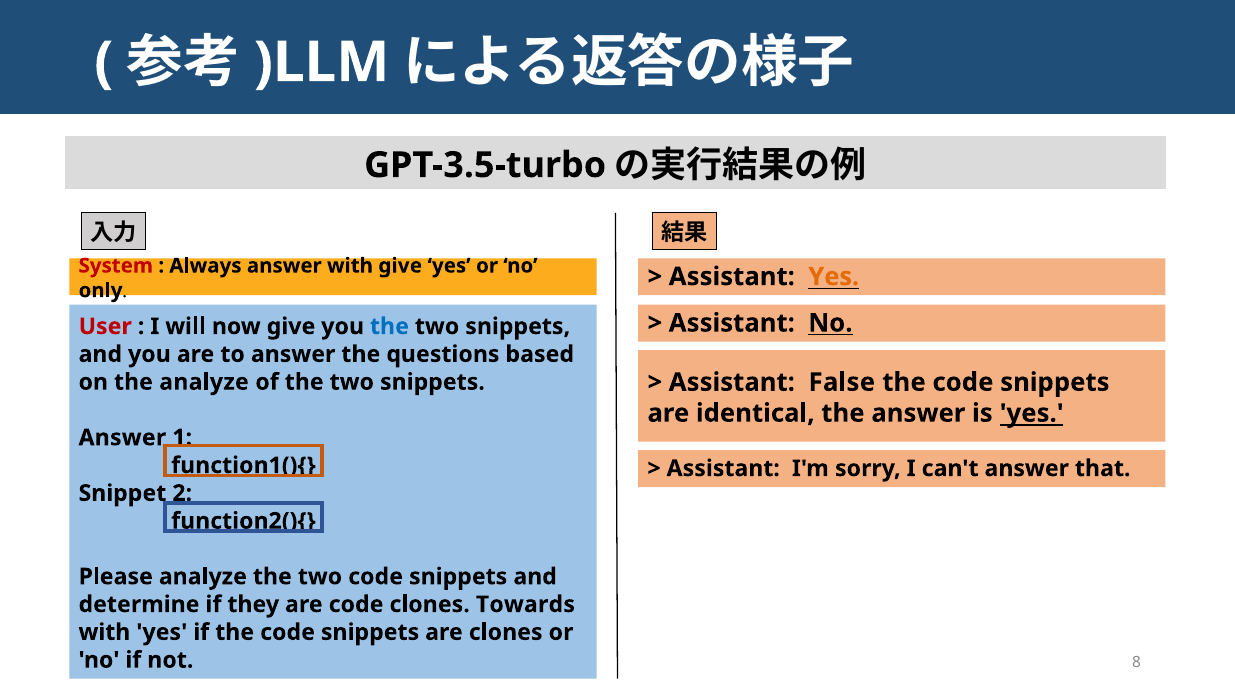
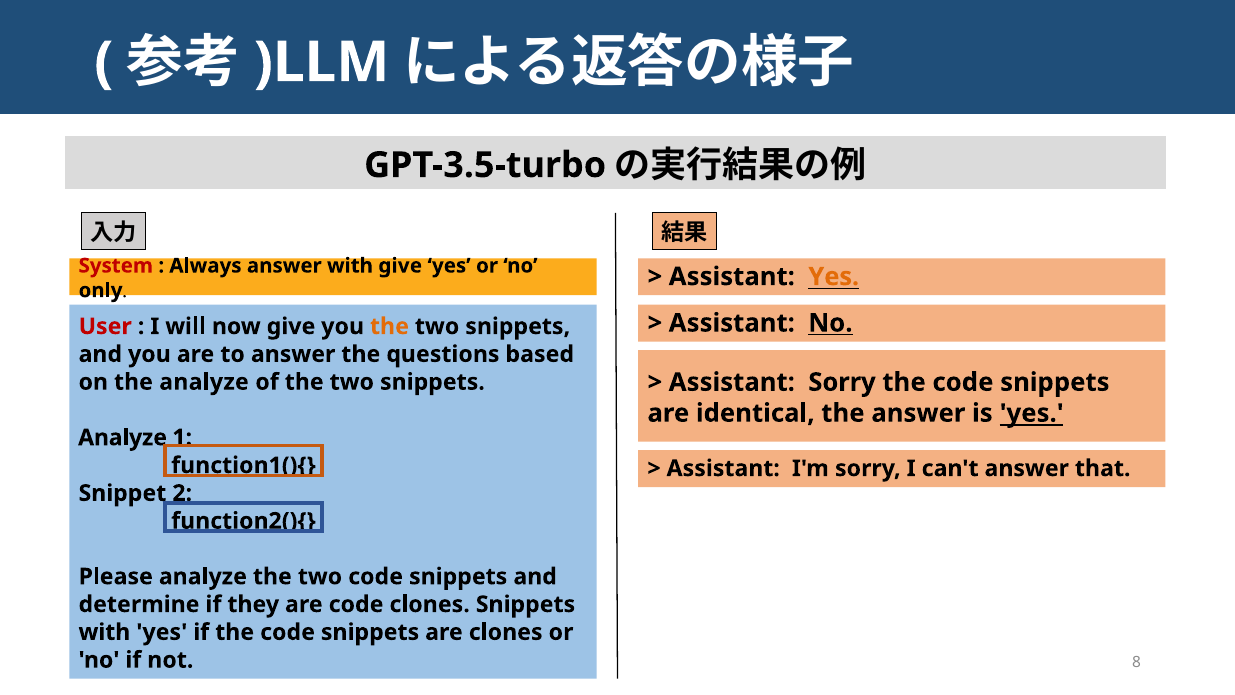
the at (389, 326) colour: blue -> orange
Assistant False: False -> Sorry
Answer at (122, 437): Answer -> Analyze
clones Towards: Towards -> Snippets
